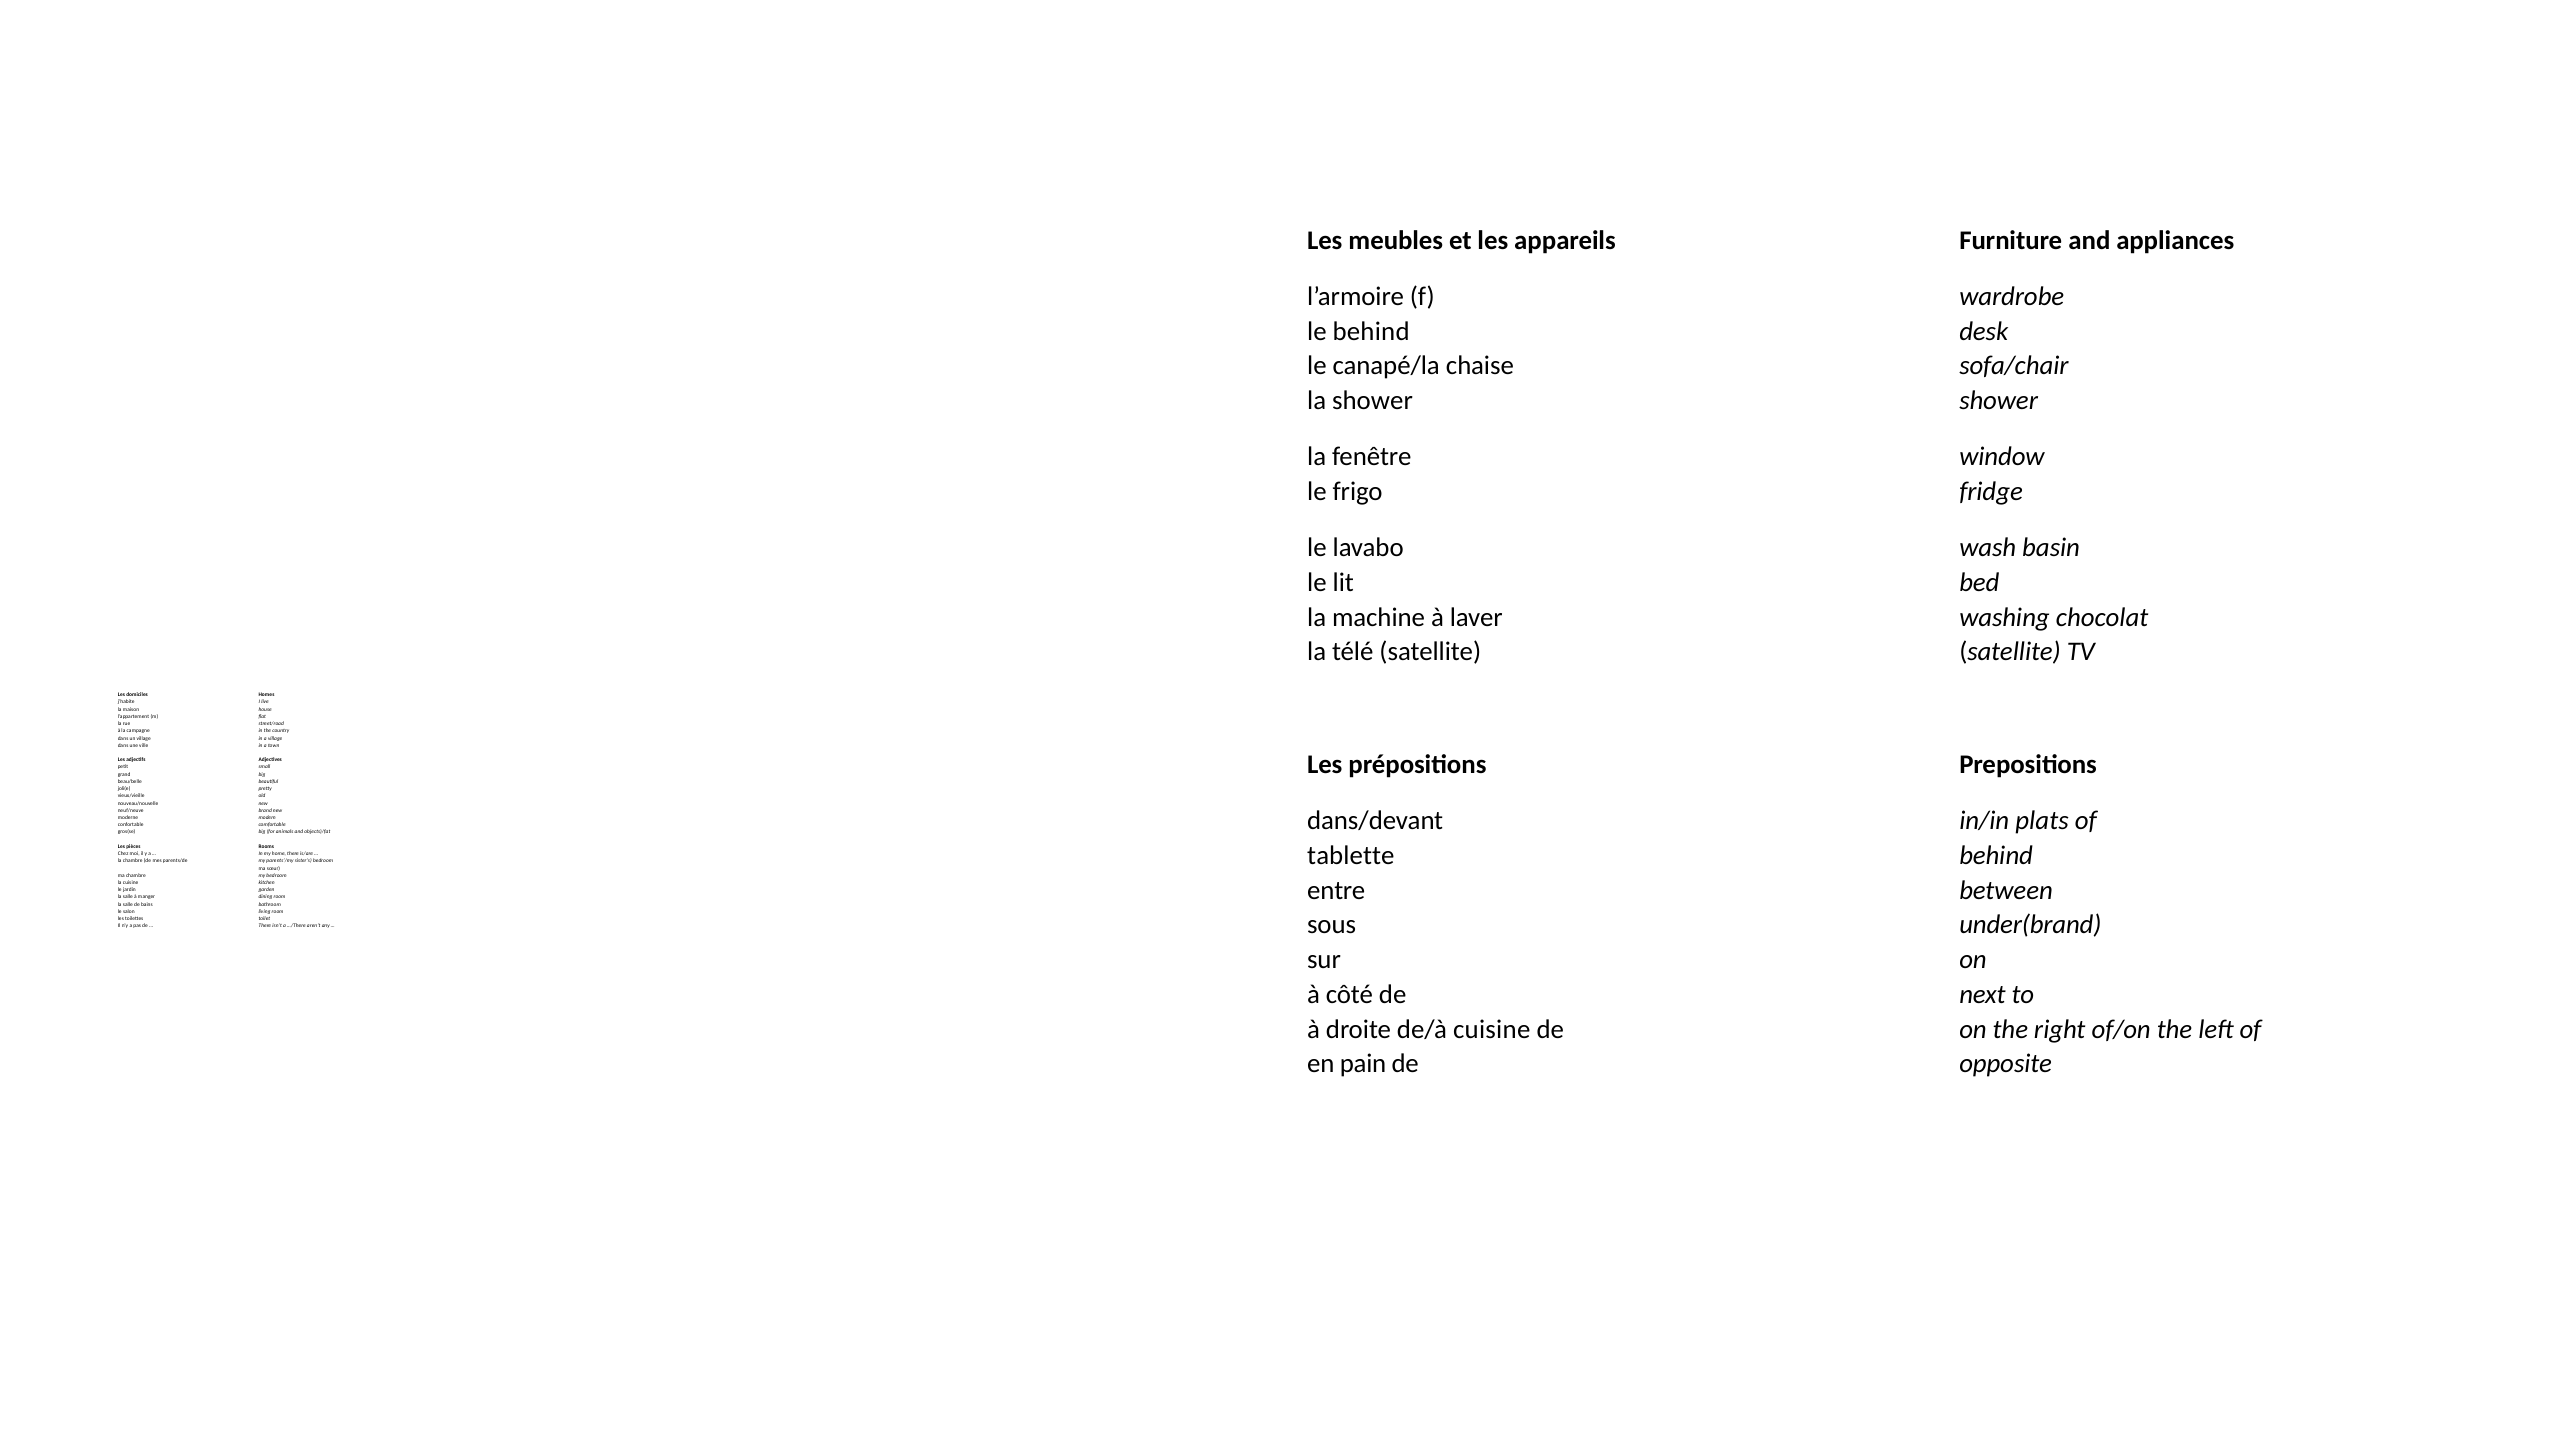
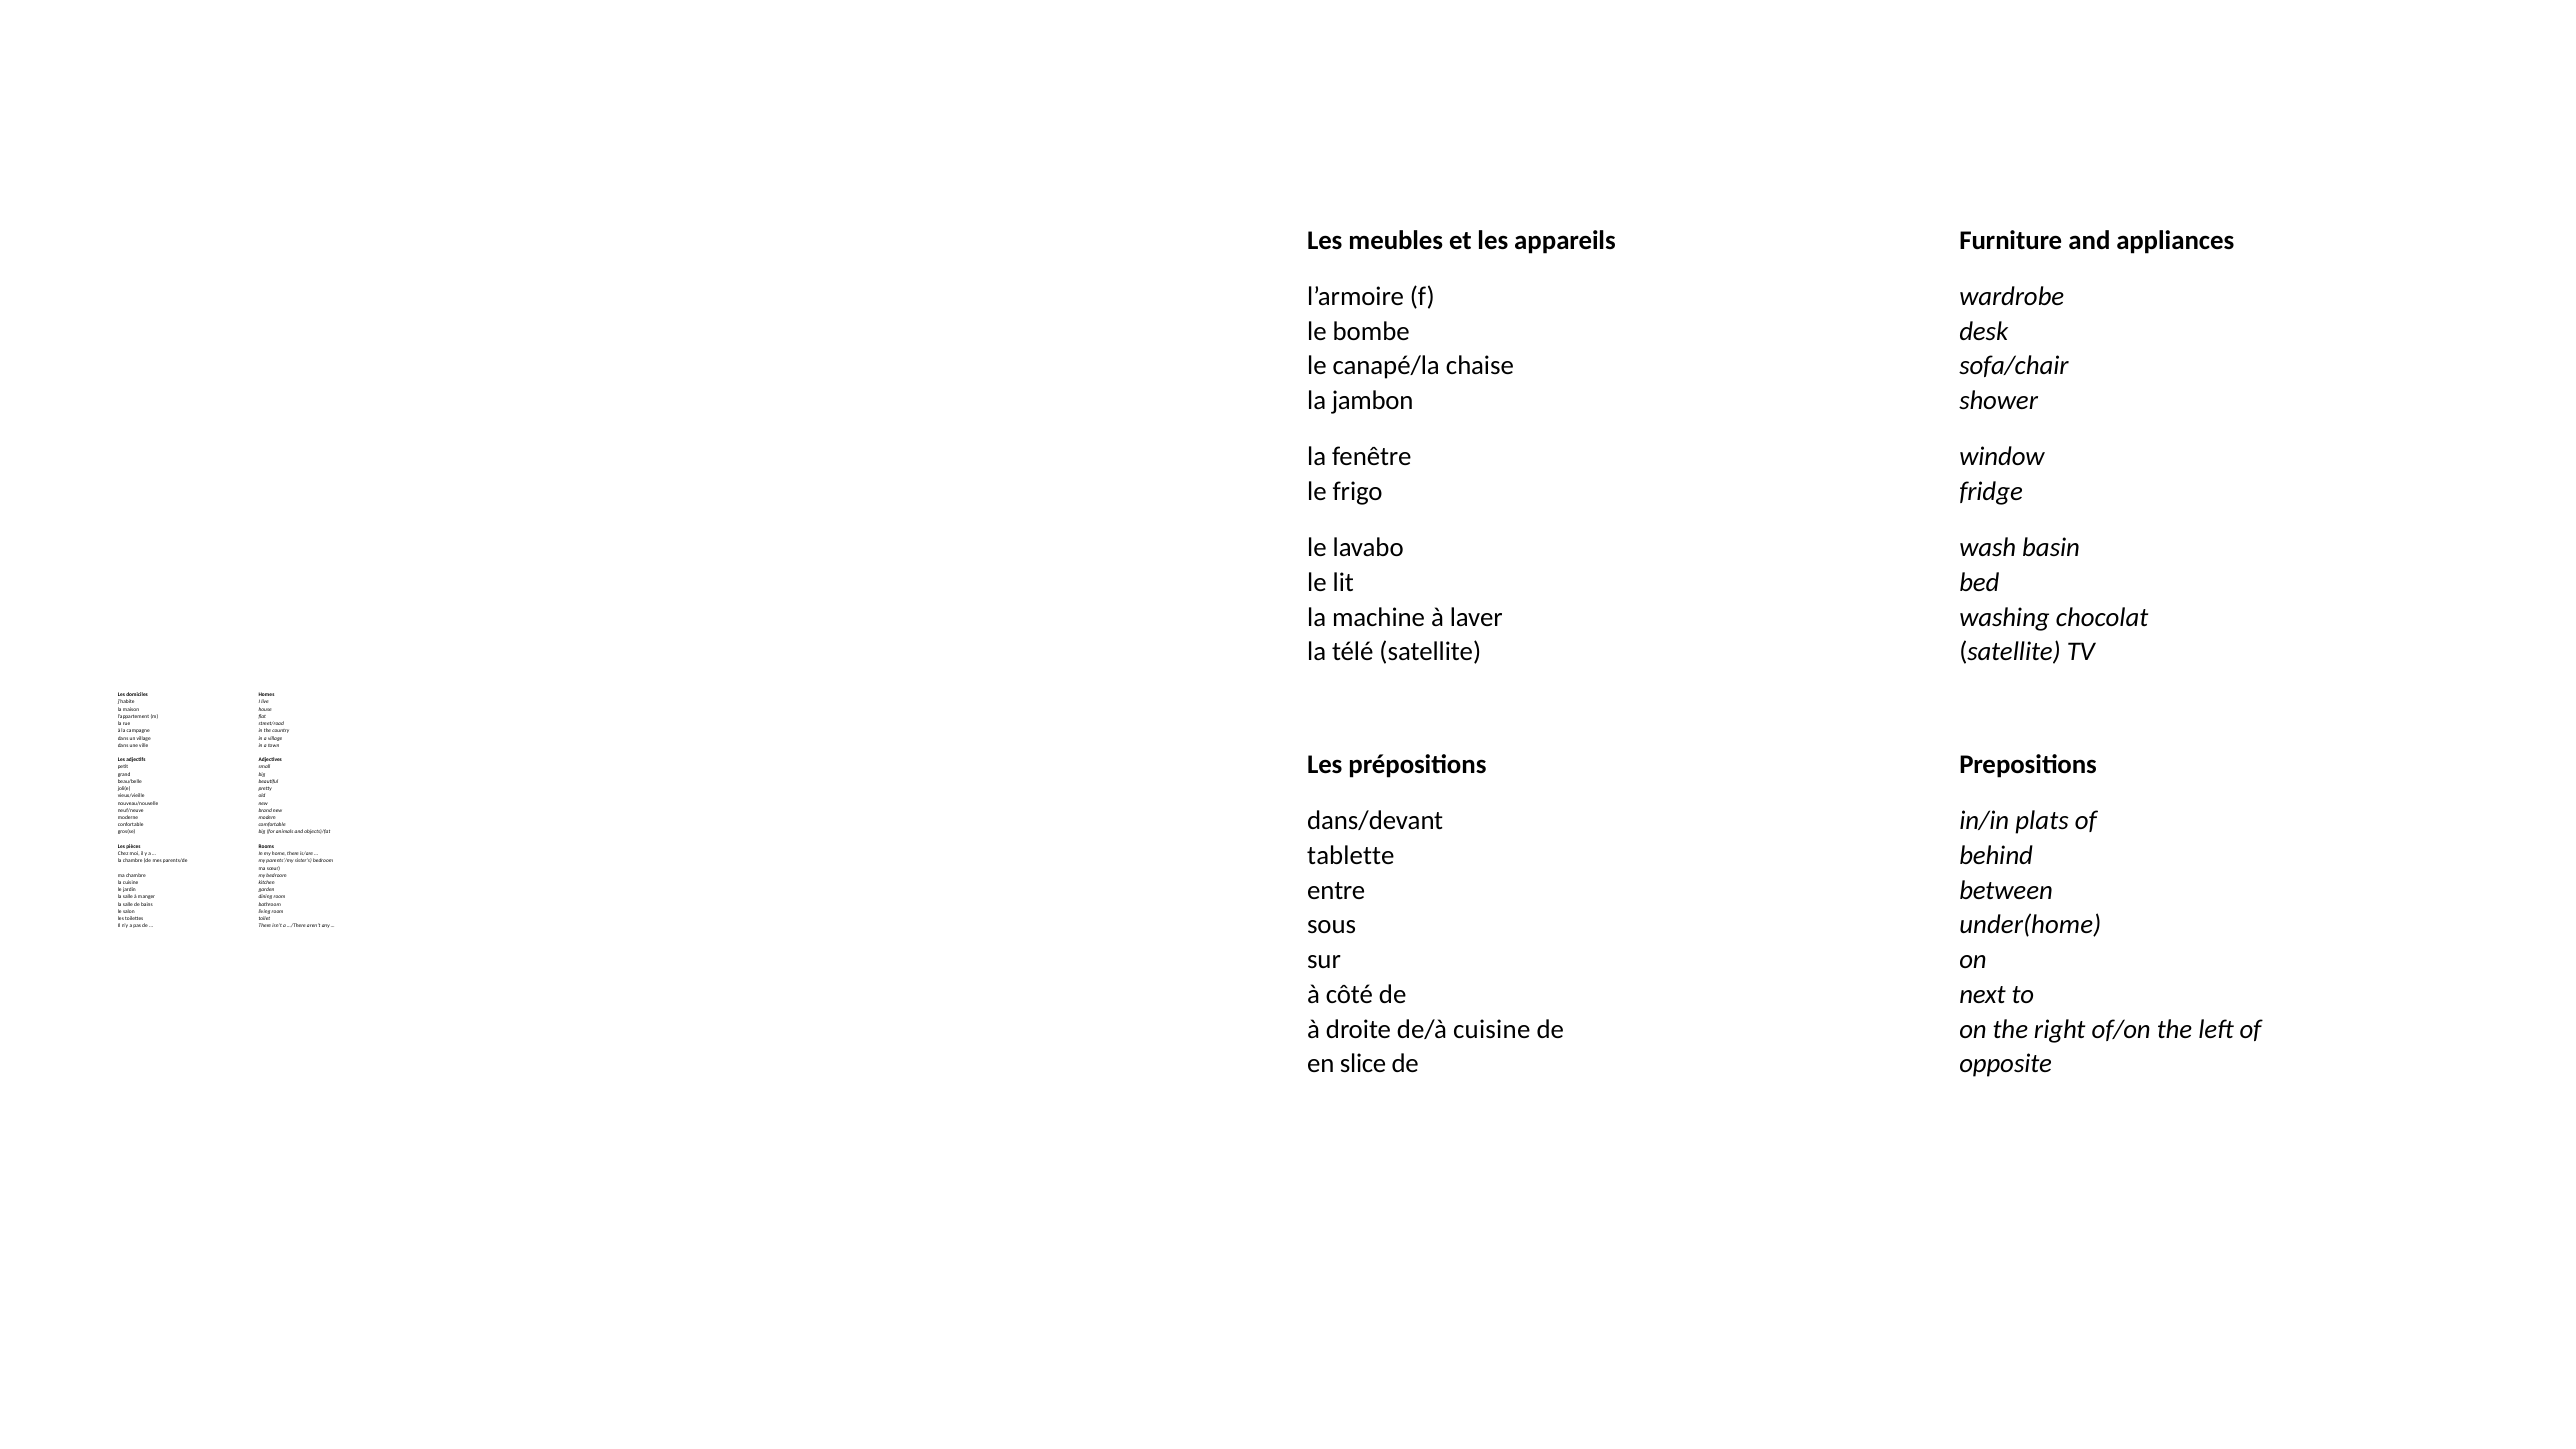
le behind: behind -> bombe
la shower: shower -> jambon
under(brand: under(brand -> under(home
pain: pain -> slice
